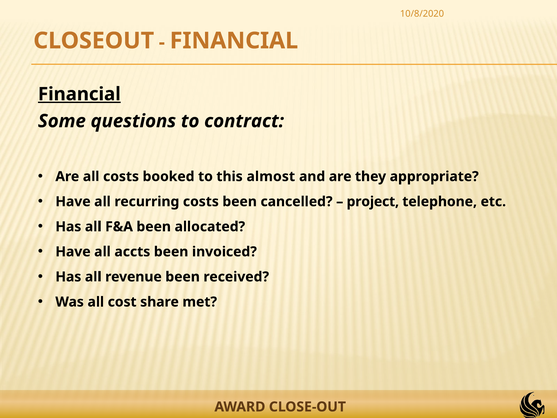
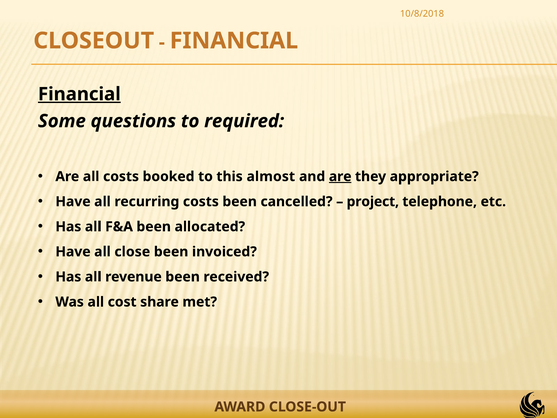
10/8/2020: 10/8/2020 -> 10/8/2018
contract: contract -> required
are at (340, 176) underline: none -> present
accts: accts -> close
